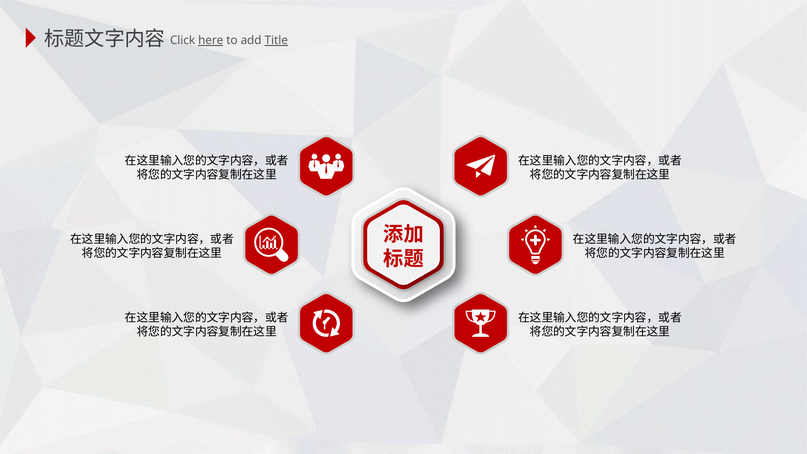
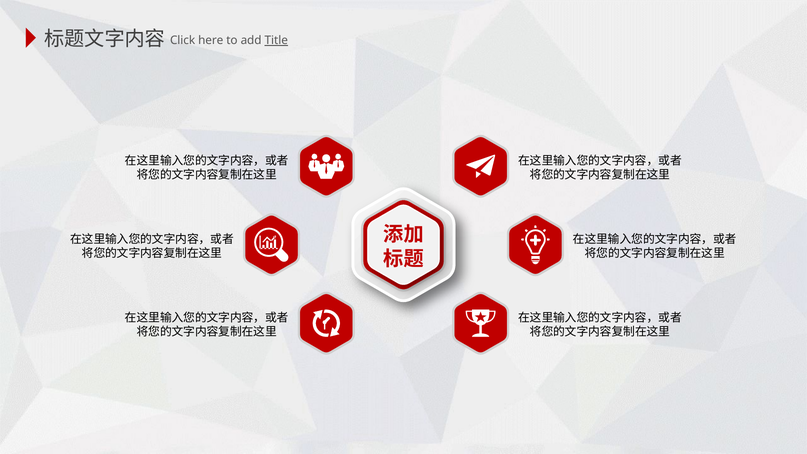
here underline: present -> none
